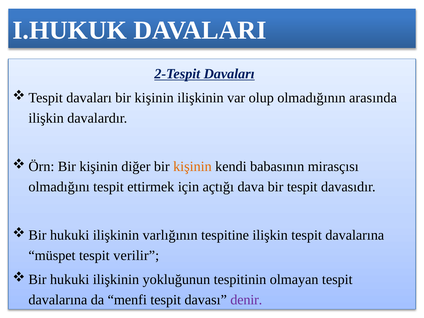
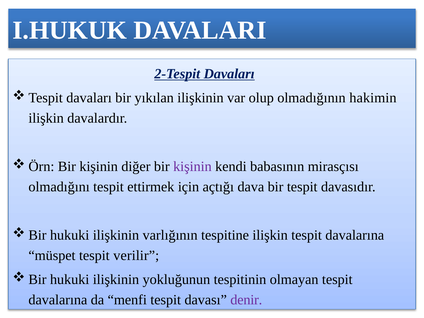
davaları bir kişinin: kişinin -> yıkılan
arasında: arasında -> hakimin
kişinin at (192, 167) colour: orange -> purple
